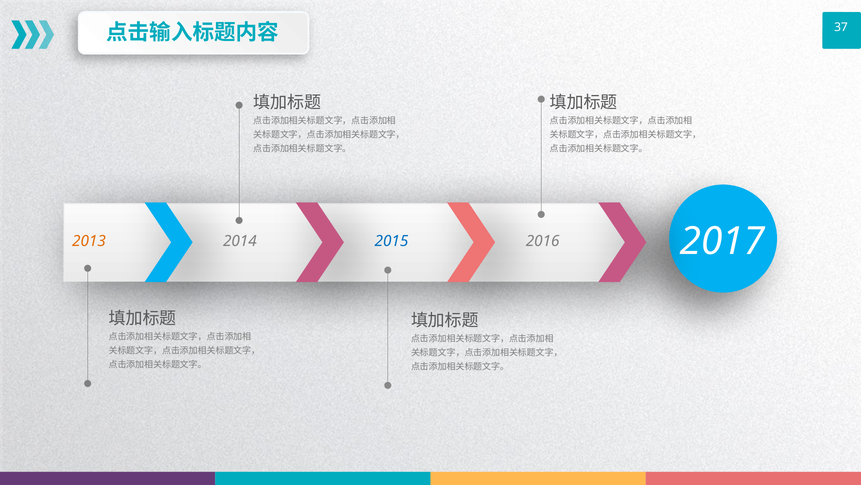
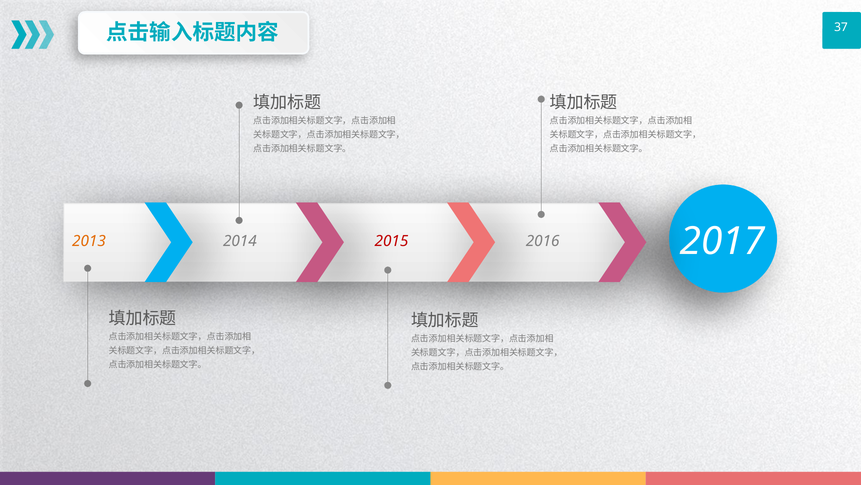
2015 colour: blue -> red
